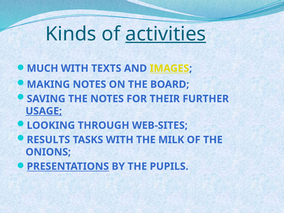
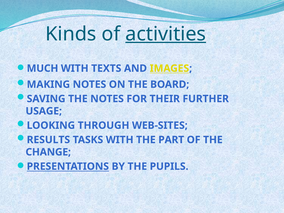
USAGE underline: present -> none
MILK: MILK -> PART
ONIONS: ONIONS -> CHANGE
